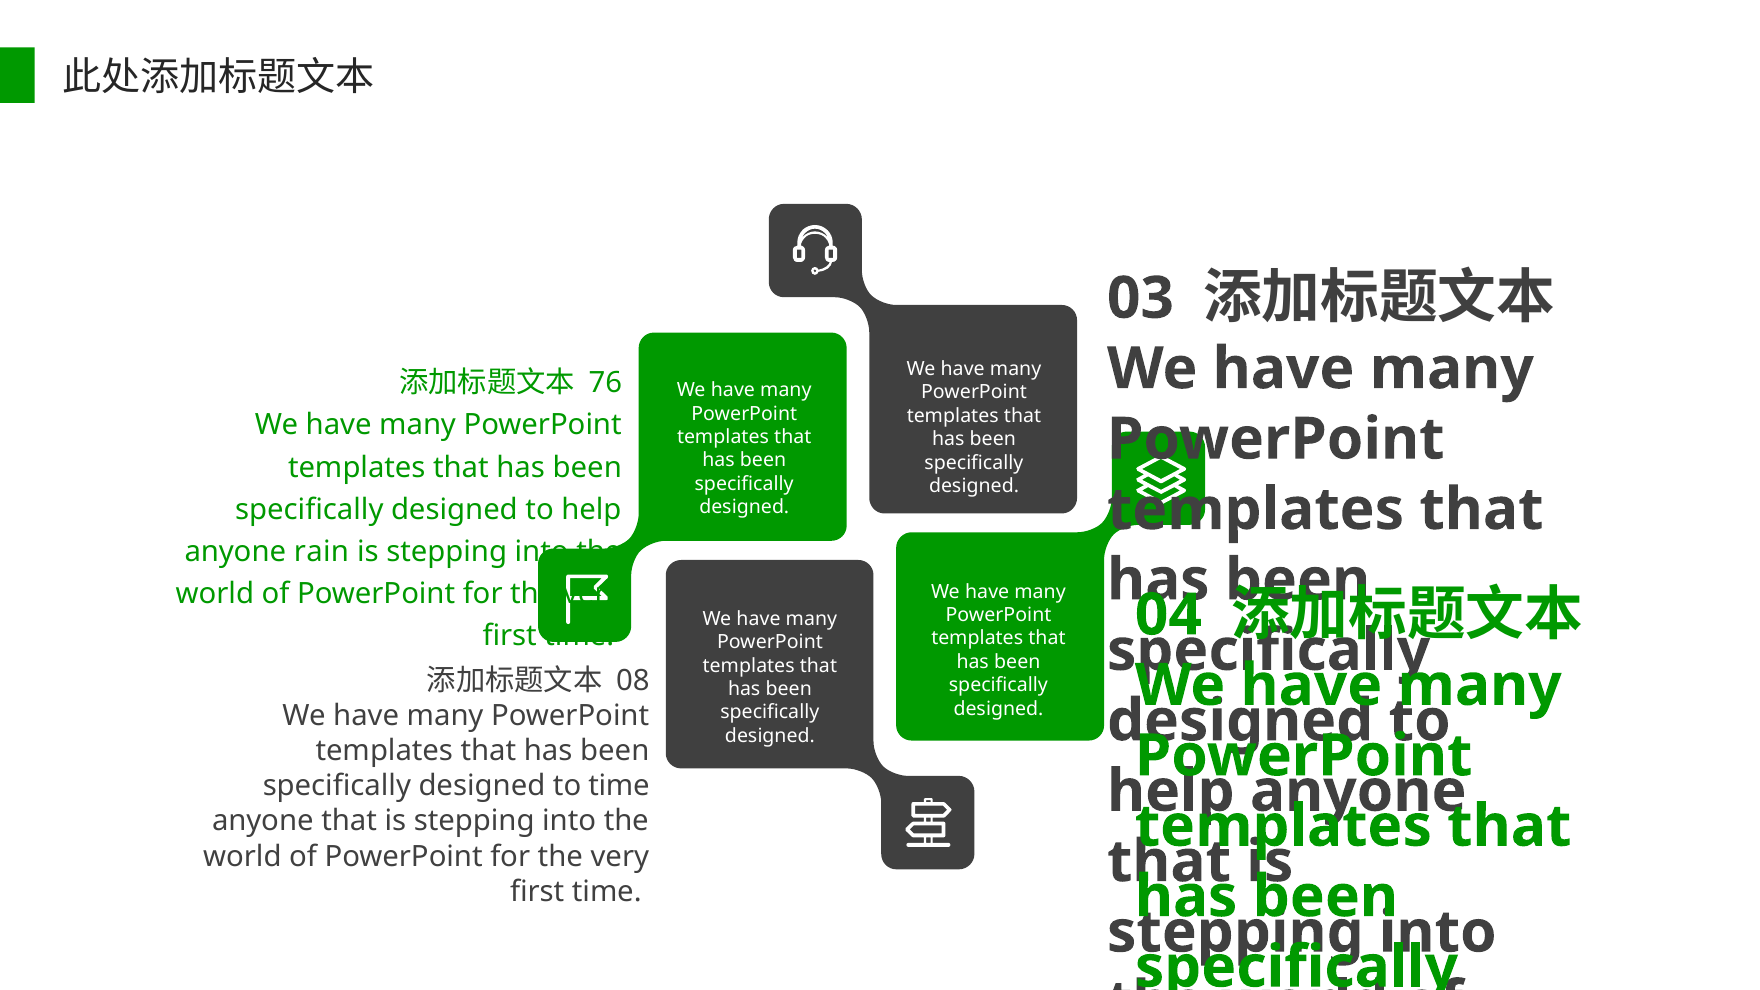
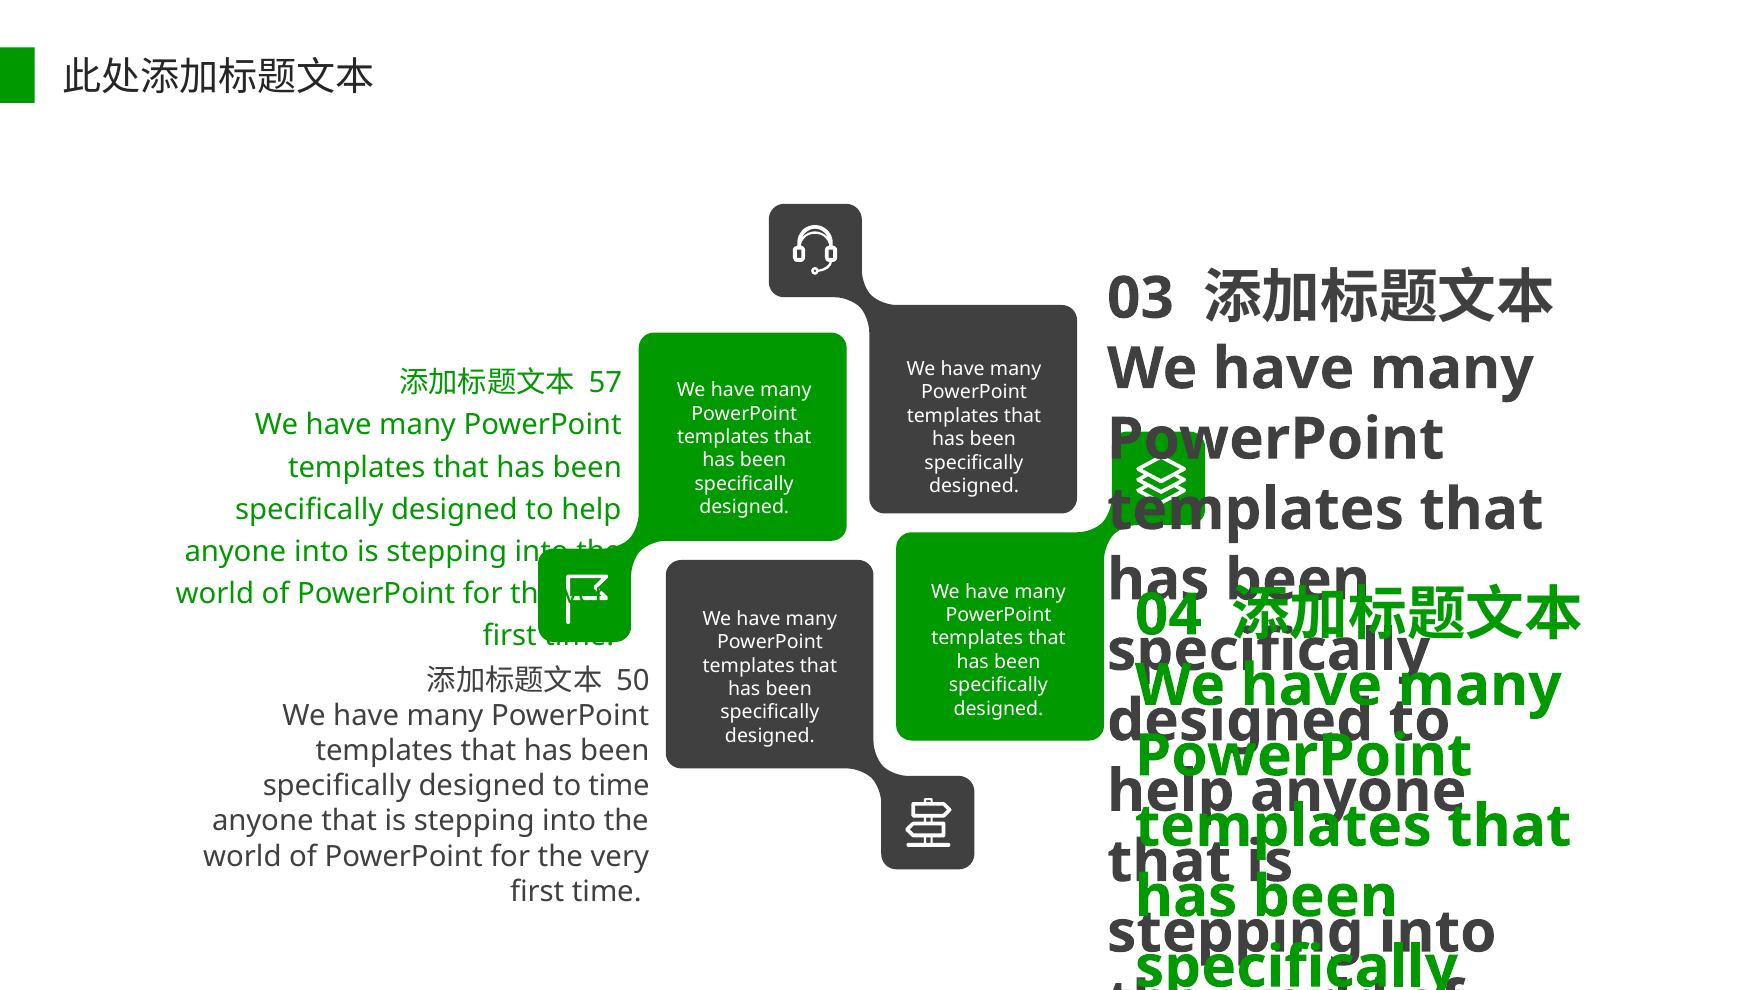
76: 76 -> 57
anyone rain: rain -> into
08: 08 -> 50
